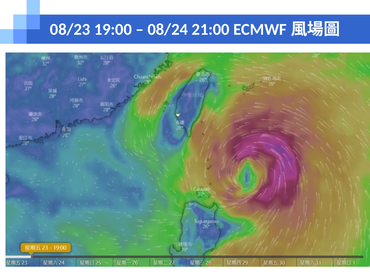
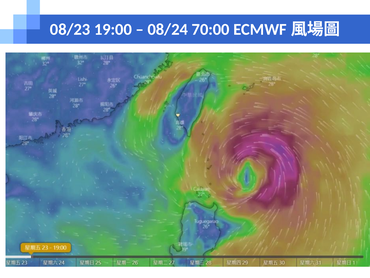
21:00: 21:00 -> 70:00
